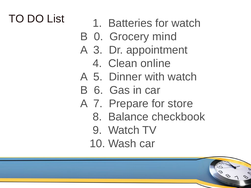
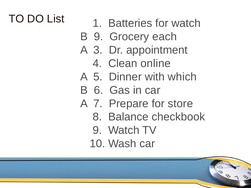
B 0: 0 -> 9
mind: mind -> each
with watch: watch -> which
